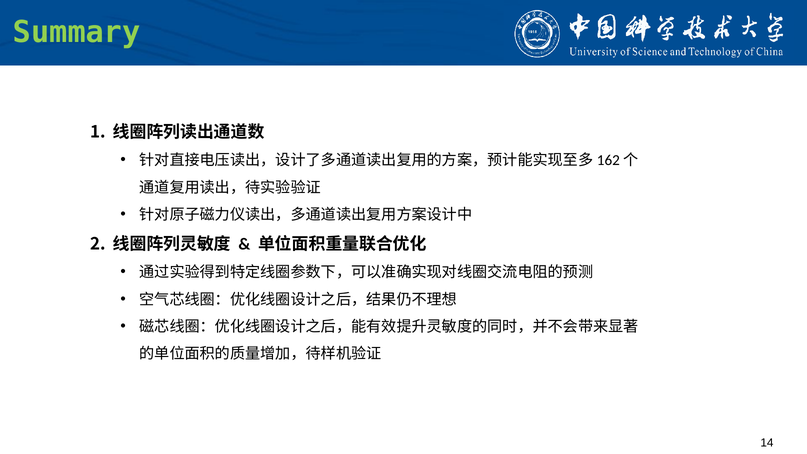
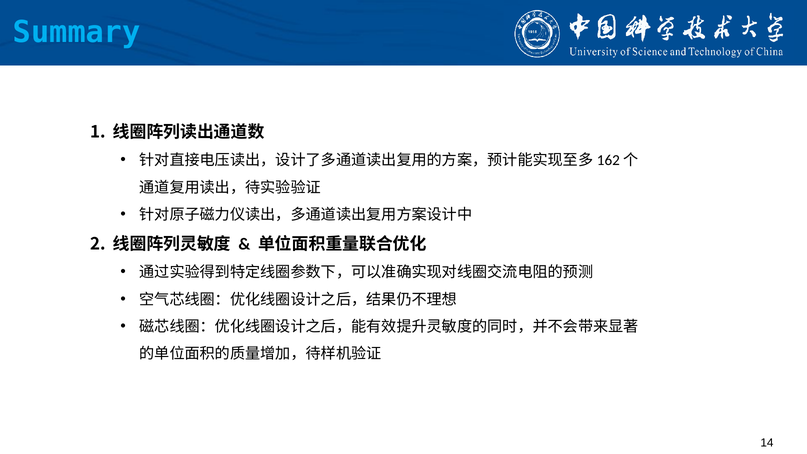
Summary colour: light green -> light blue
